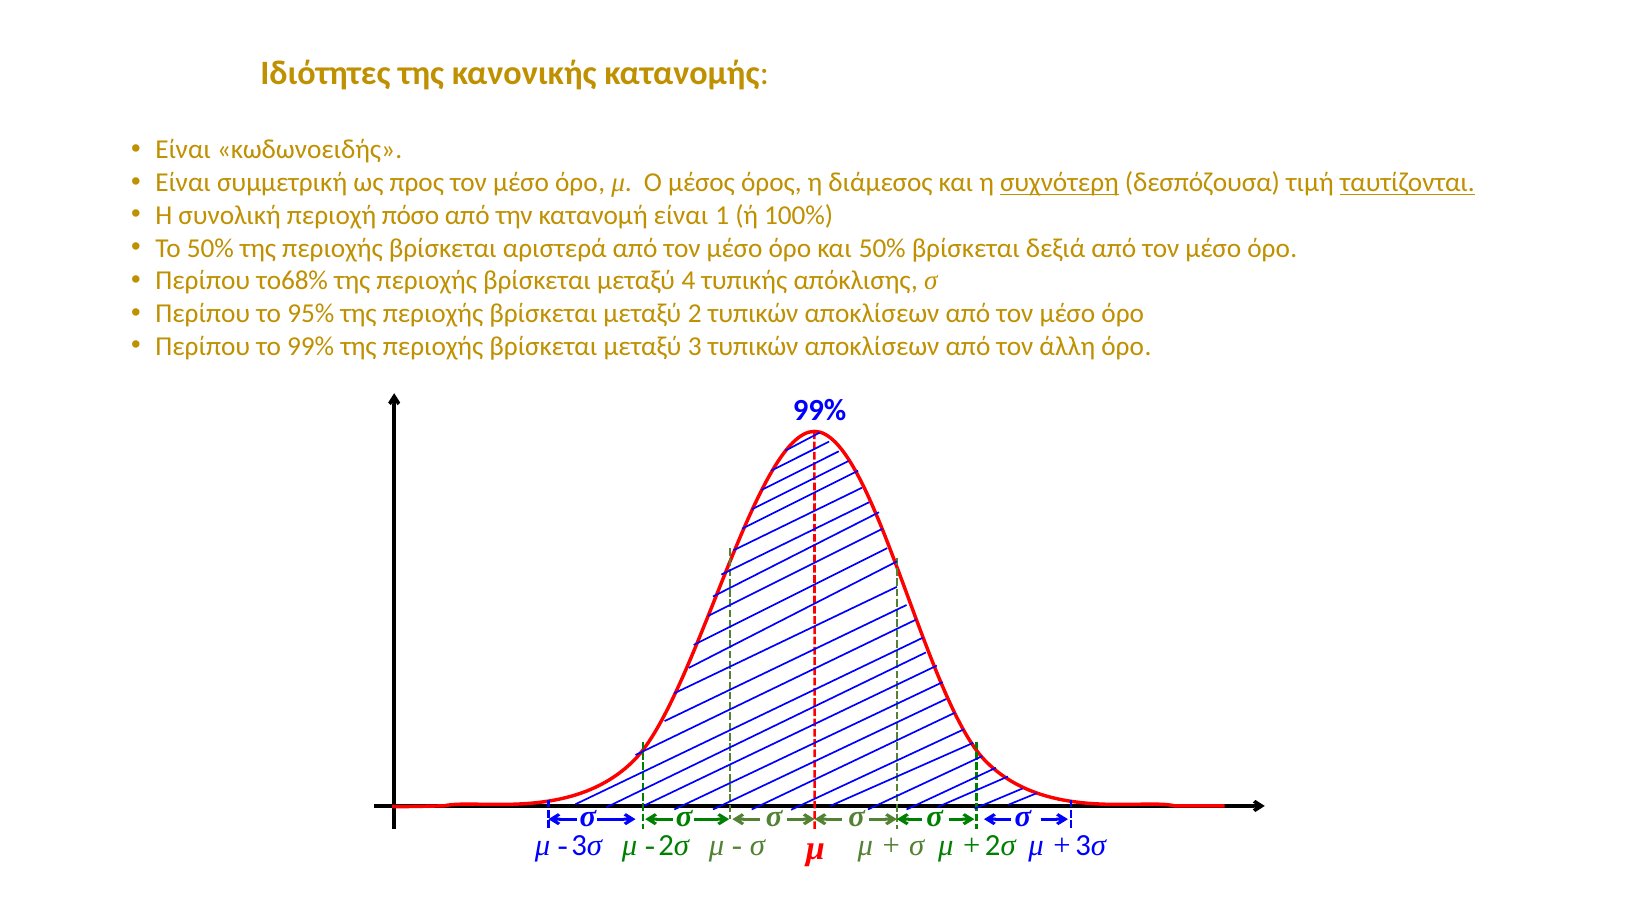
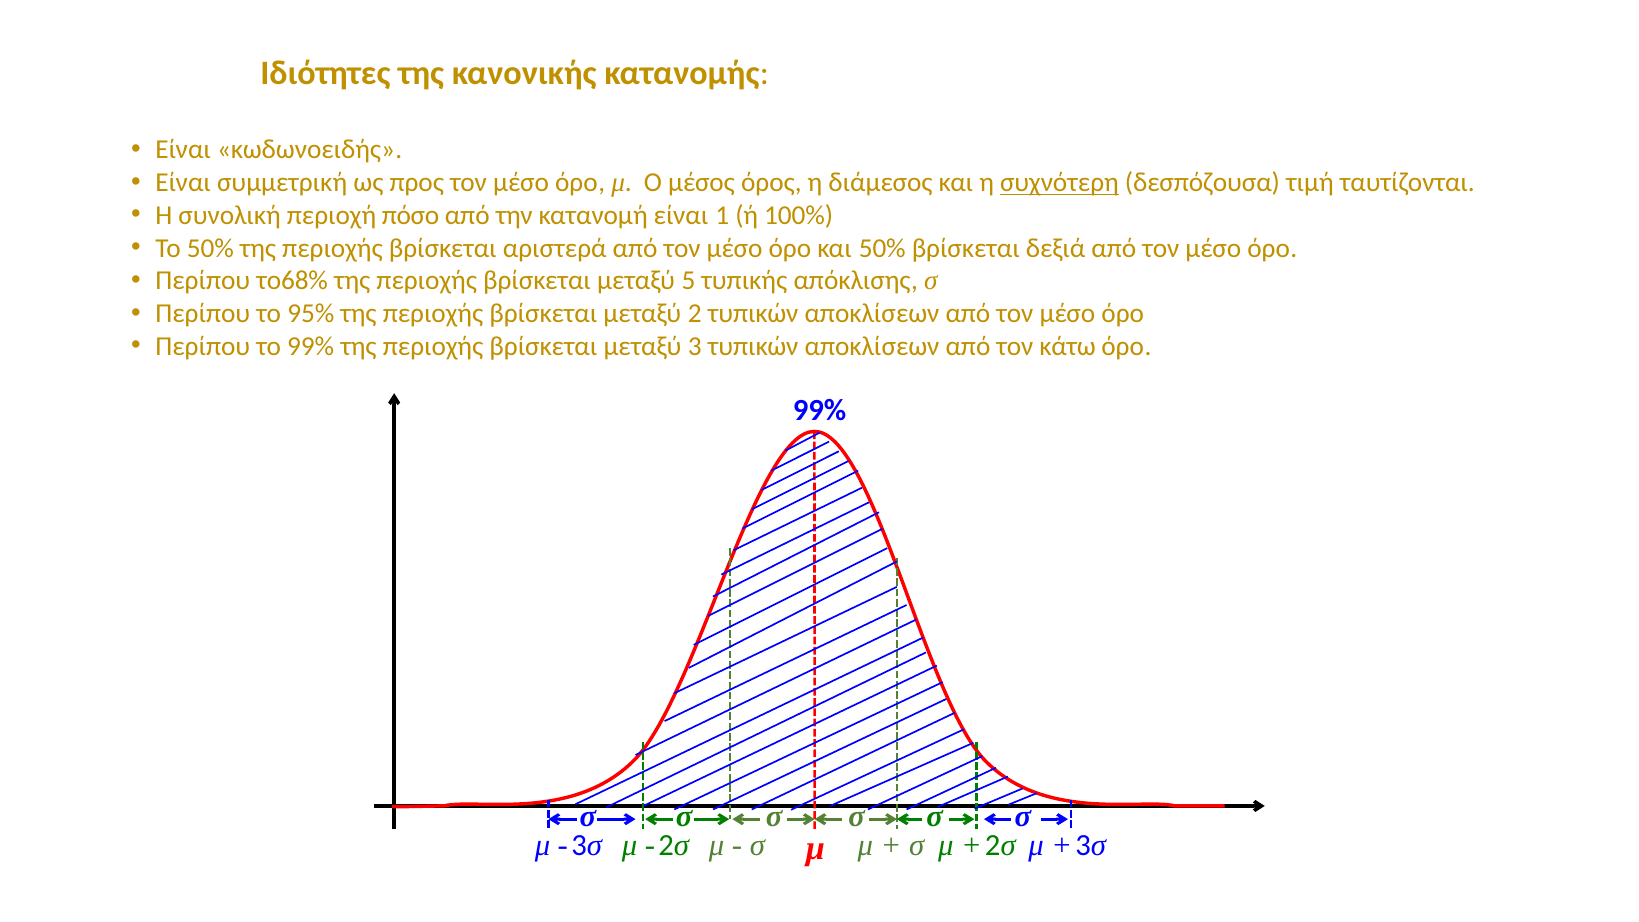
ταυτίζονται underline: present -> none
4: 4 -> 5
άλλη: άλλη -> κάτω
